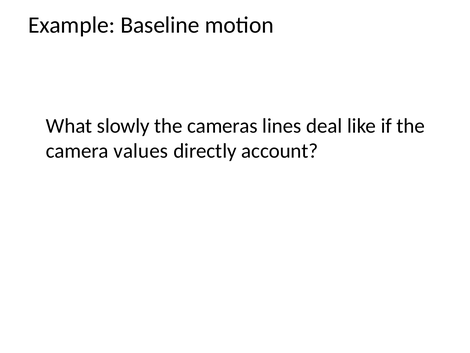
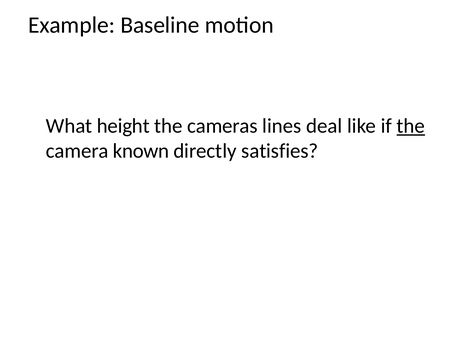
slowly: slowly -> height
the at (411, 126) underline: none -> present
values: values -> known
account: account -> satisfies
